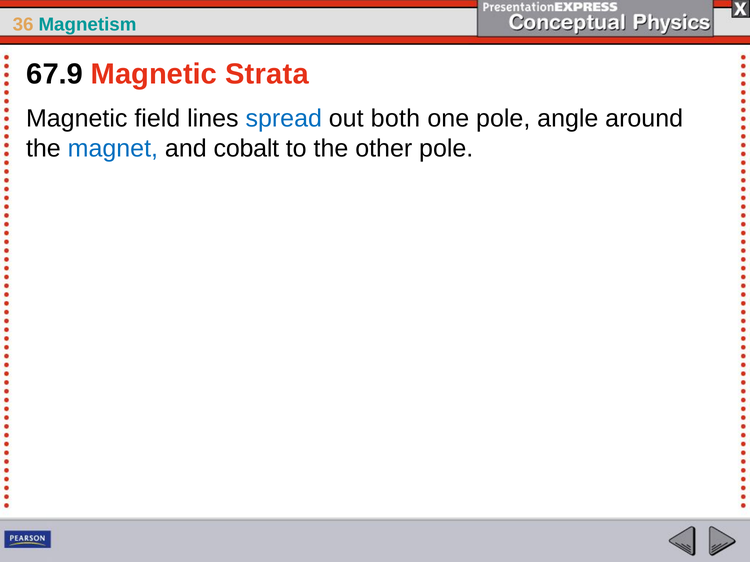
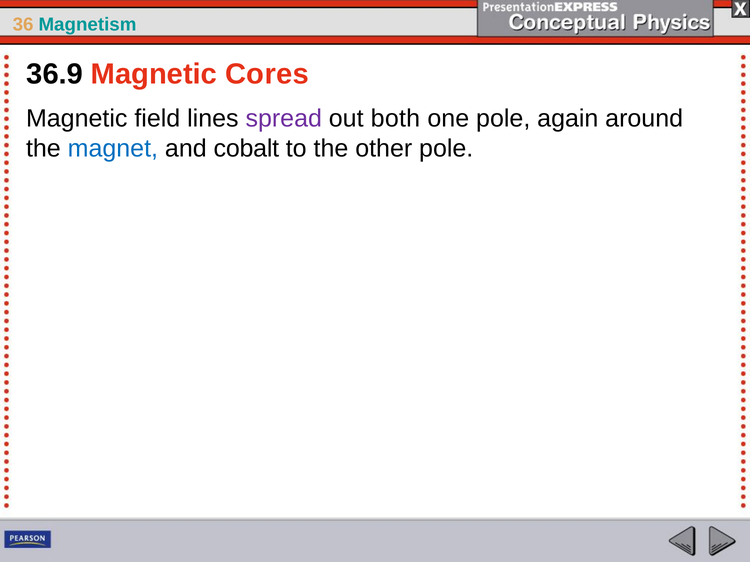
67.9: 67.9 -> 36.9
Strata: Strata -> Cores
spread colour: blue -> purple
angle: angle -> again
